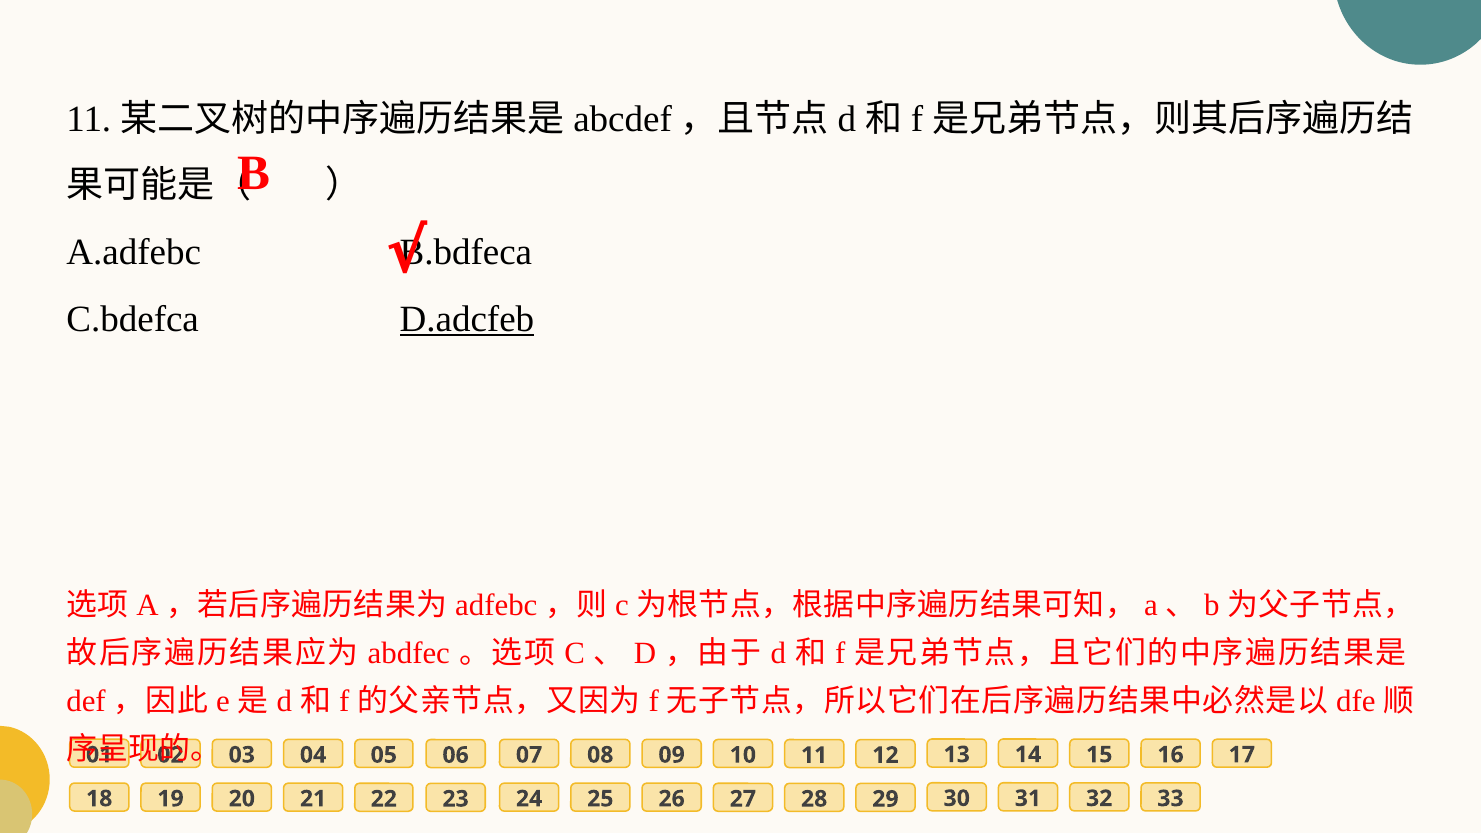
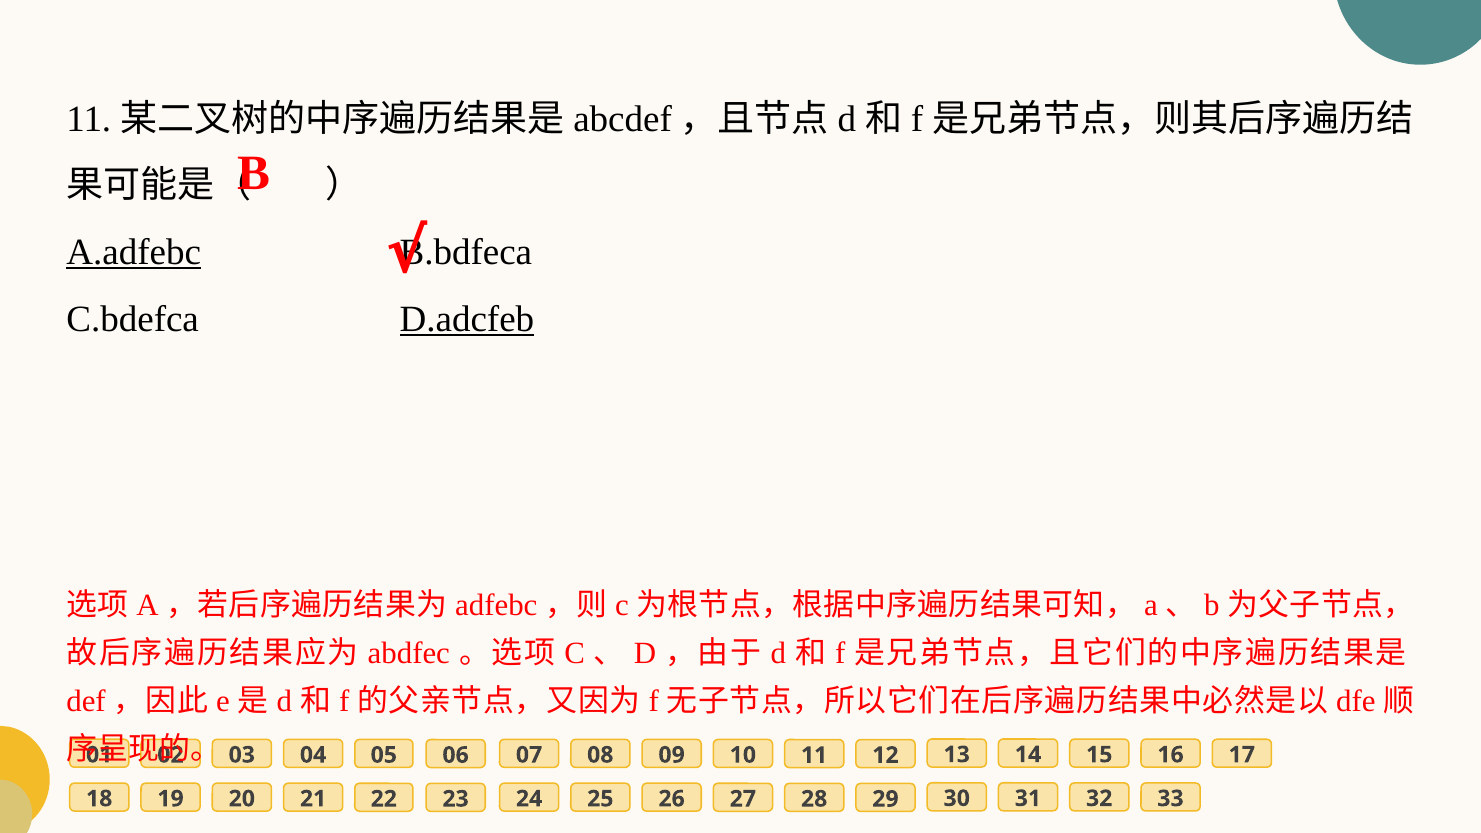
A.adfebc underline: none -> present
